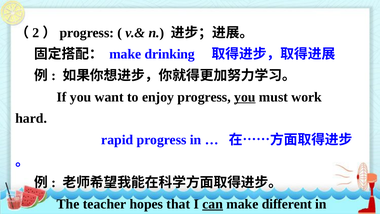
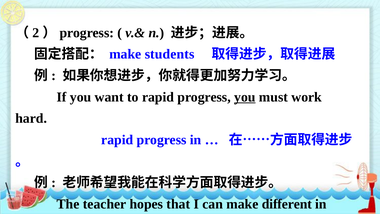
drinking: drinking -> students
to enjoy: enjoy -> rapid
can underline: present -> none
